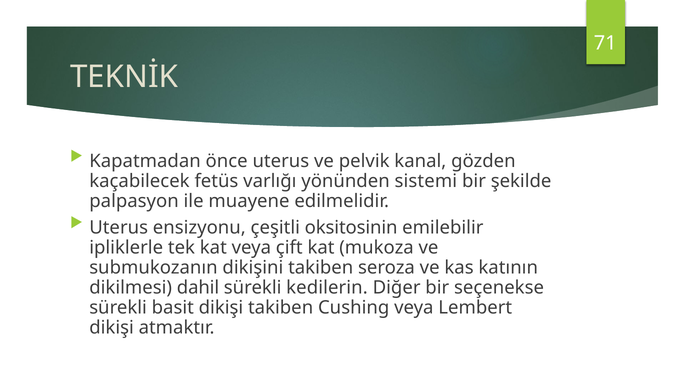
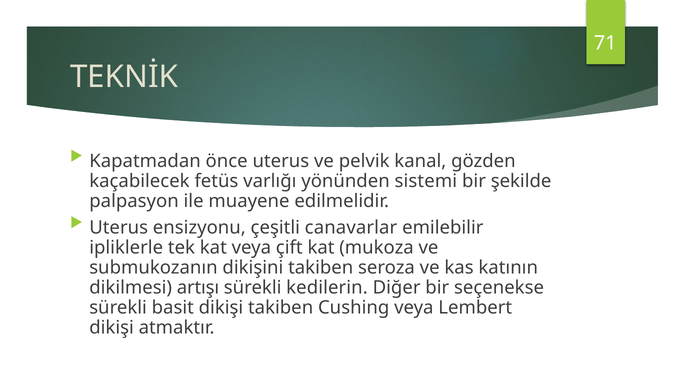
oksitosinin: oksitosinin -> canavarlar
dahil: dahil -> artışı
